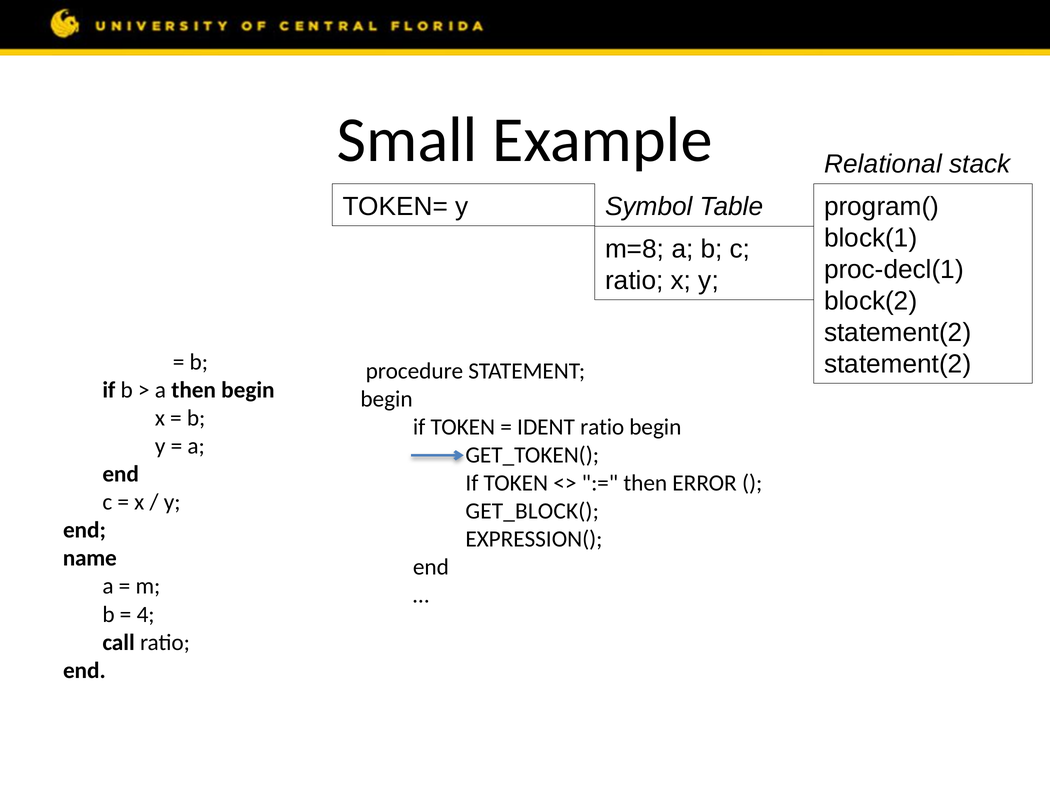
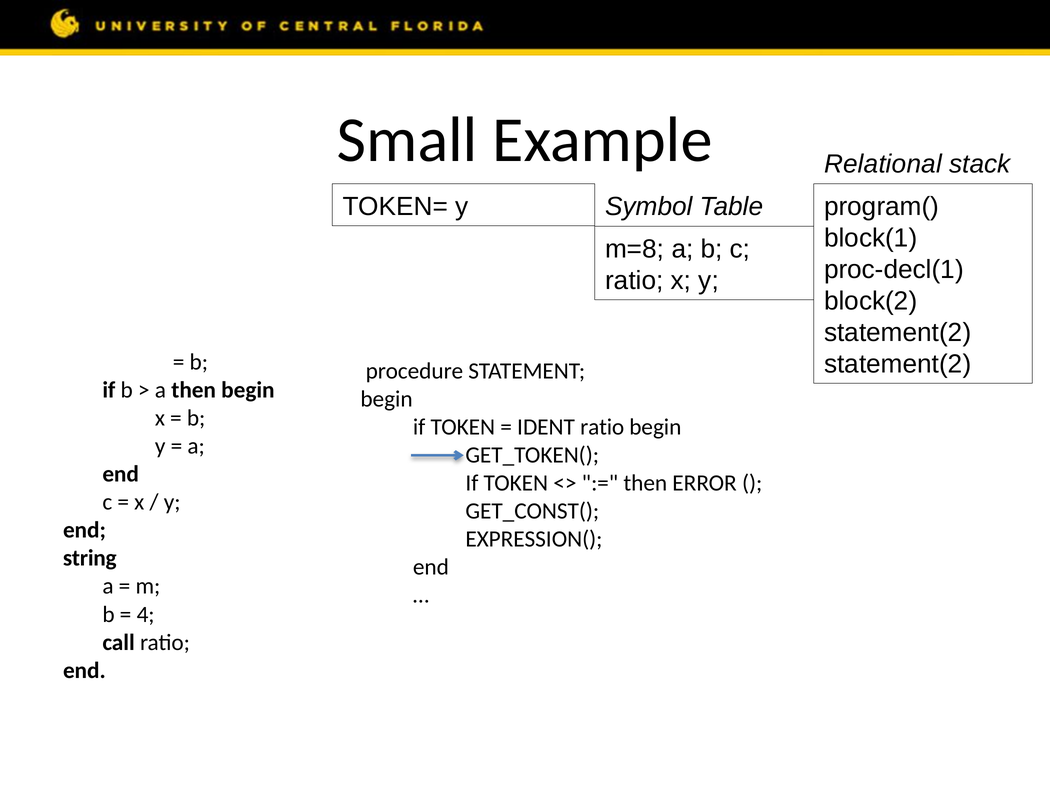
GET_BLOCK(: GET_BLOCK( -> GET_CONST(
name: name -> string
